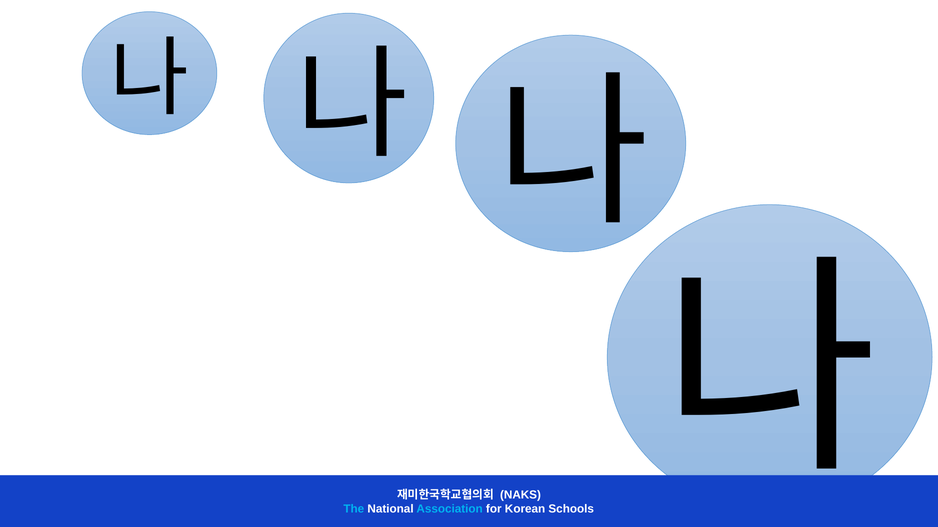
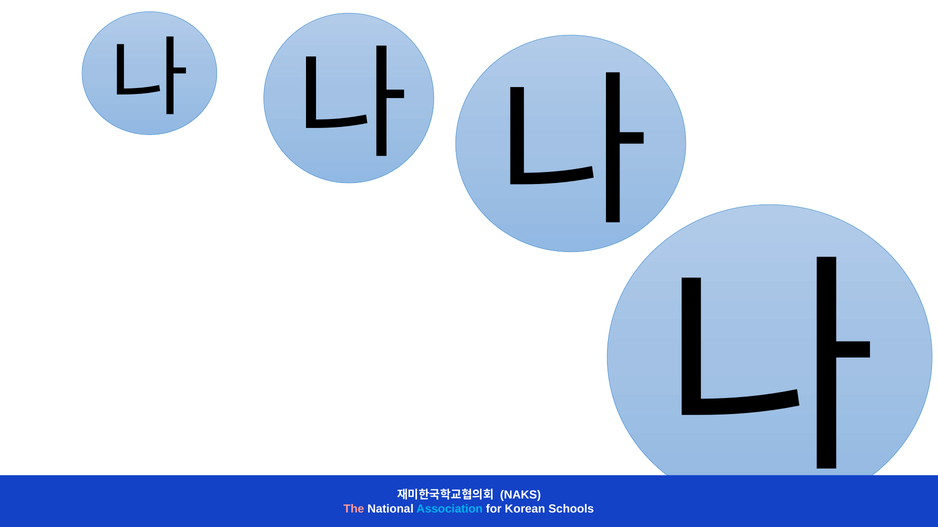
The colour: light blue -> pink
